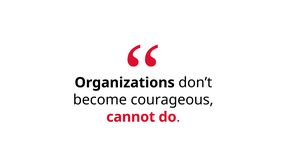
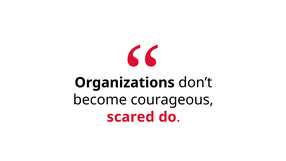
cannot: cannot -> scared
